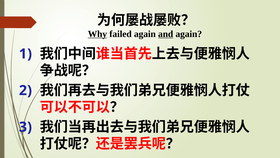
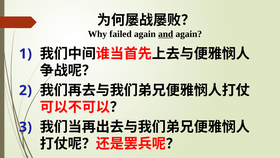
Why underline: present -> none
